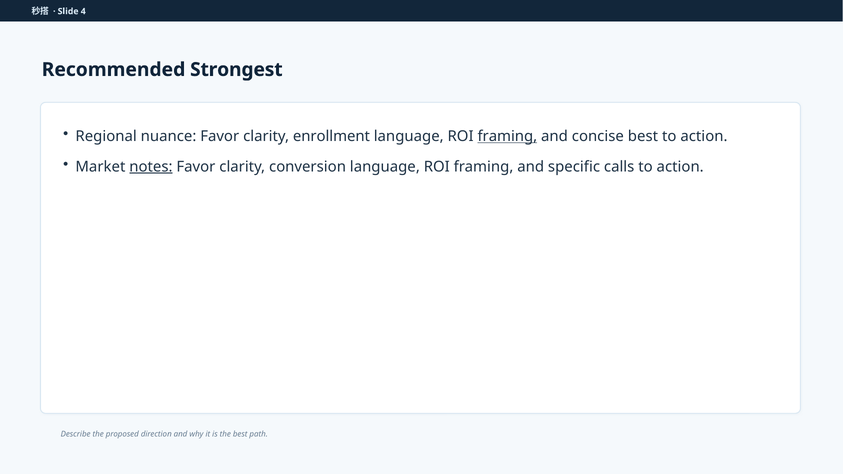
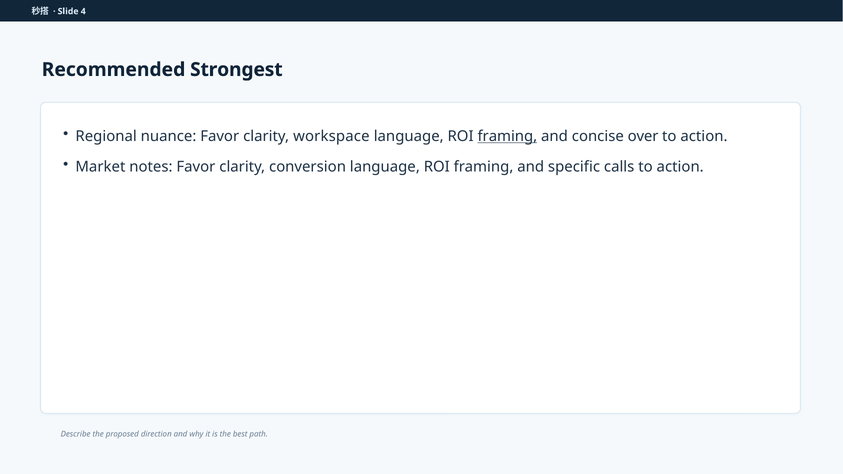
enrollment: enrollment -> workspace
concise best: best -> over
notes underline: present -> none
